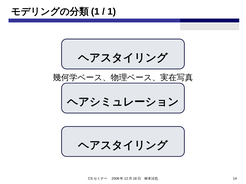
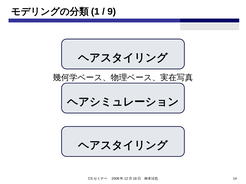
1 at (112, 12): 1 -> 9
